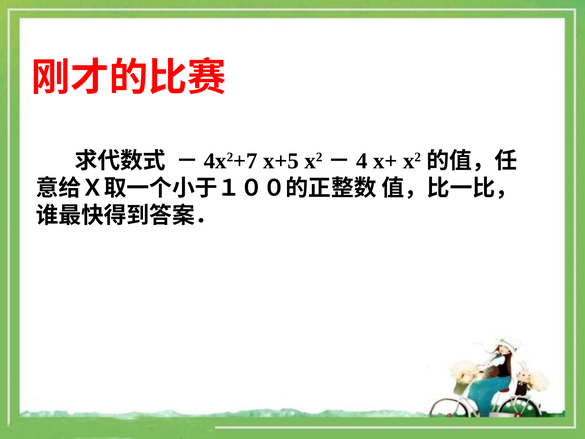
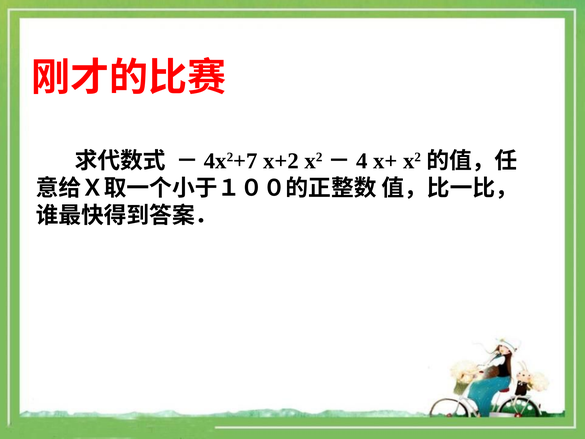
x+5: x+5 -> x+2
